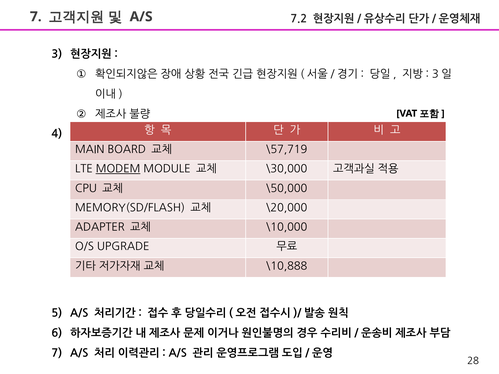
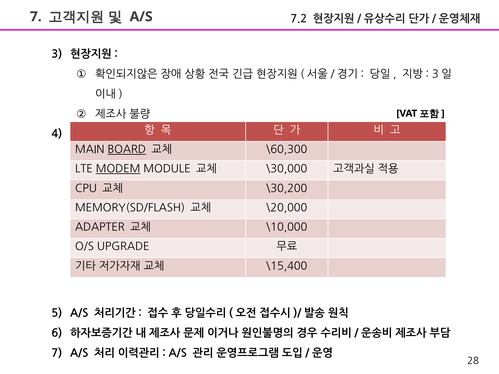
BOARD underline: none -> present
\57,719: \57,719 -> \60,300
\50,000: \50,000 -> \30,200
\10,888: \10,888 -> \15,400
